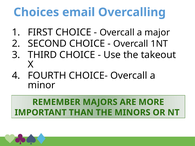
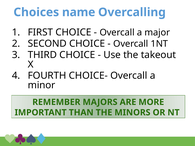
email: email -> name
